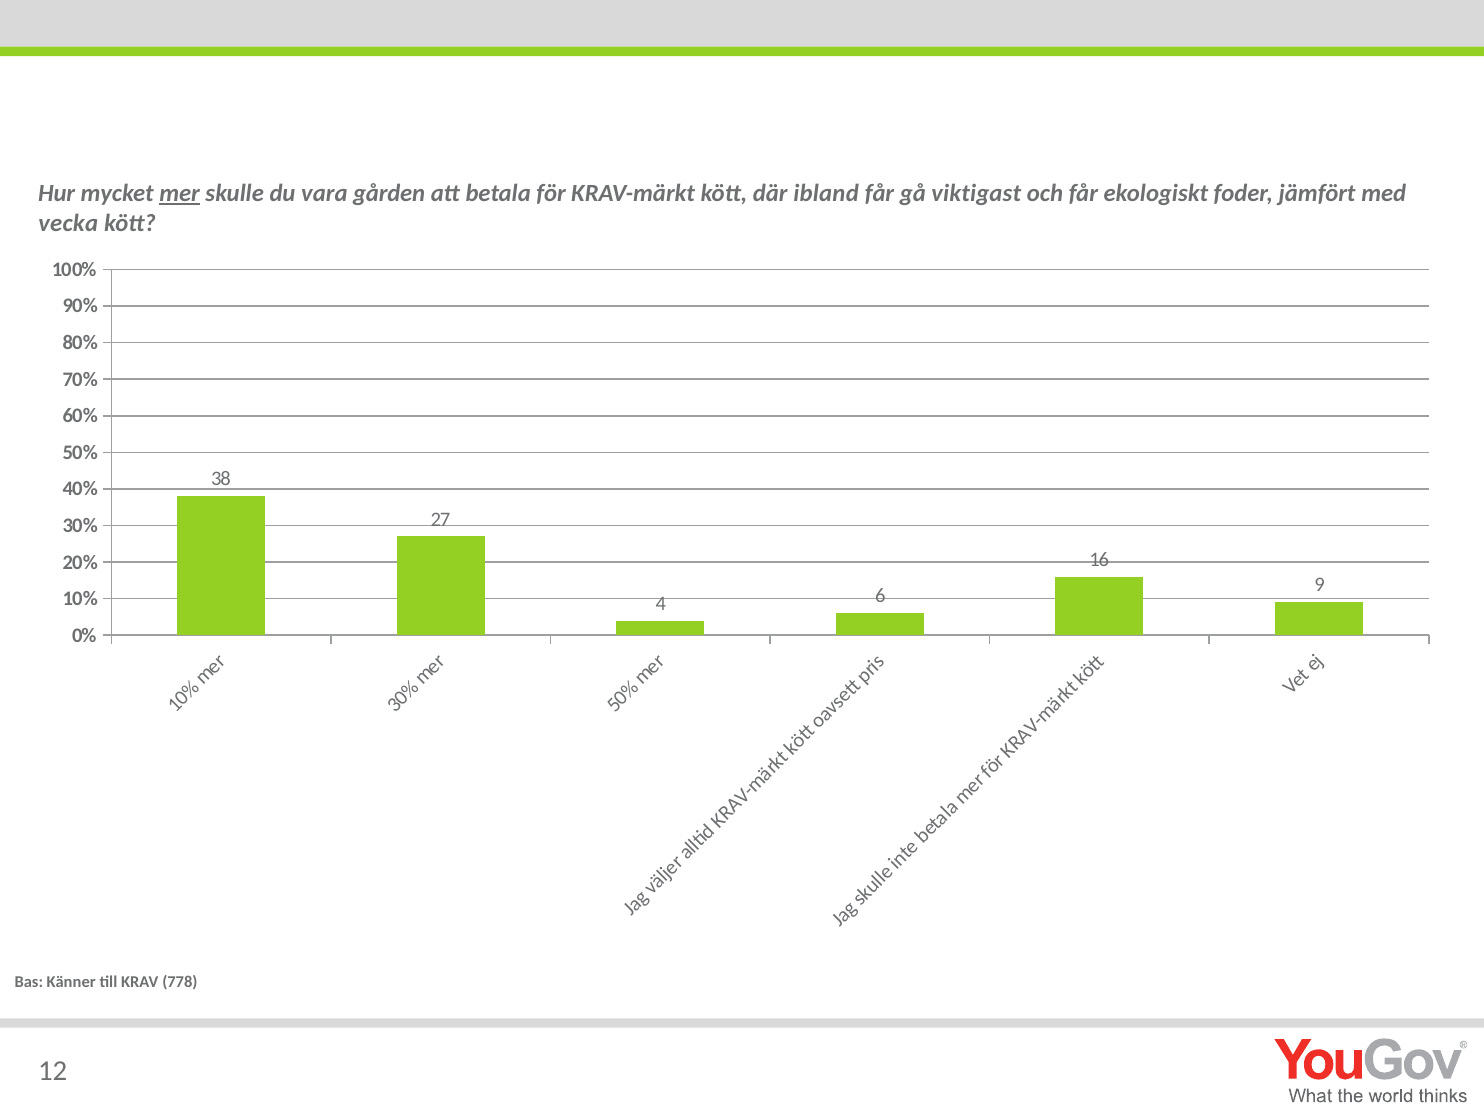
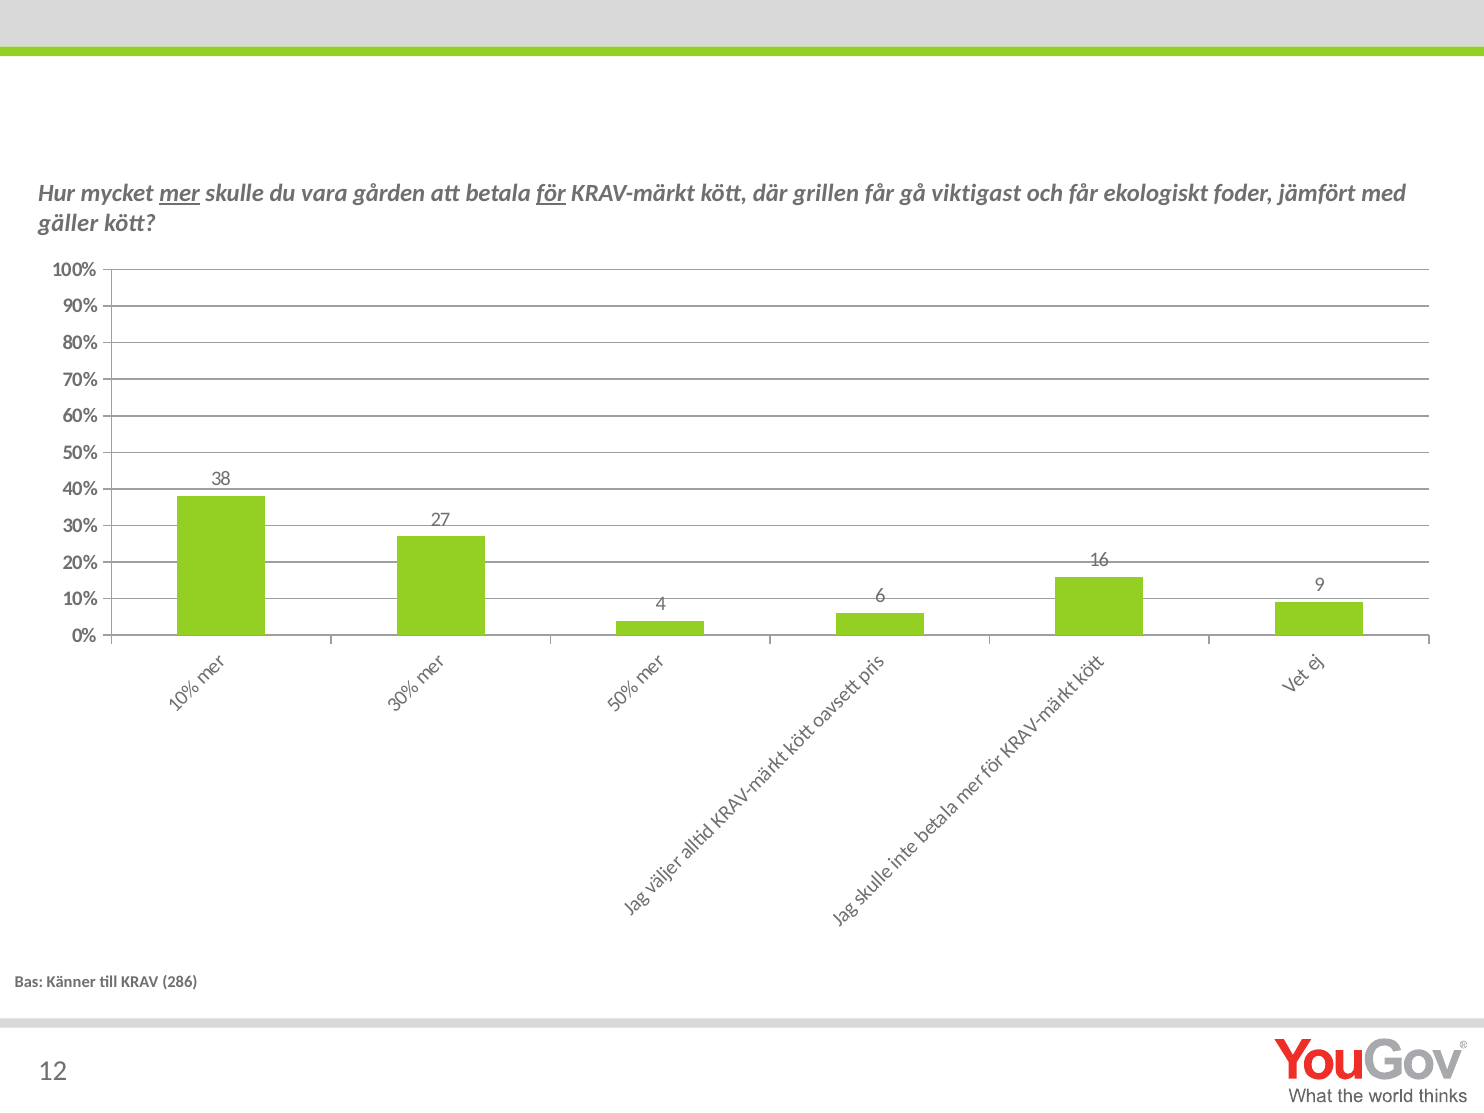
för underline: none -> present
ibland: ibland -> grillen
vecka: vecka -> gäller
778: 778 -> 286
